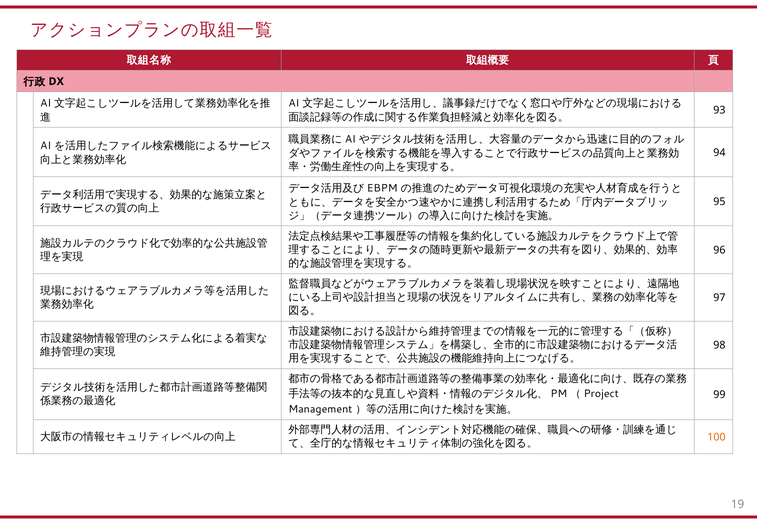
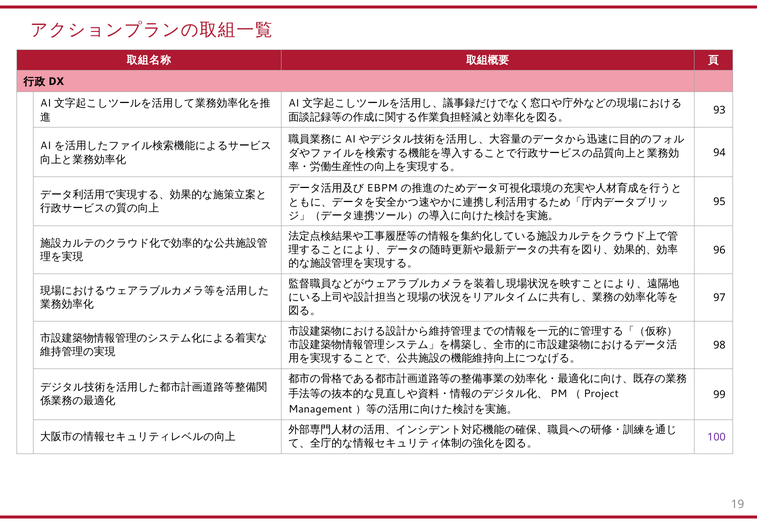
100 colour: orange -> purple
